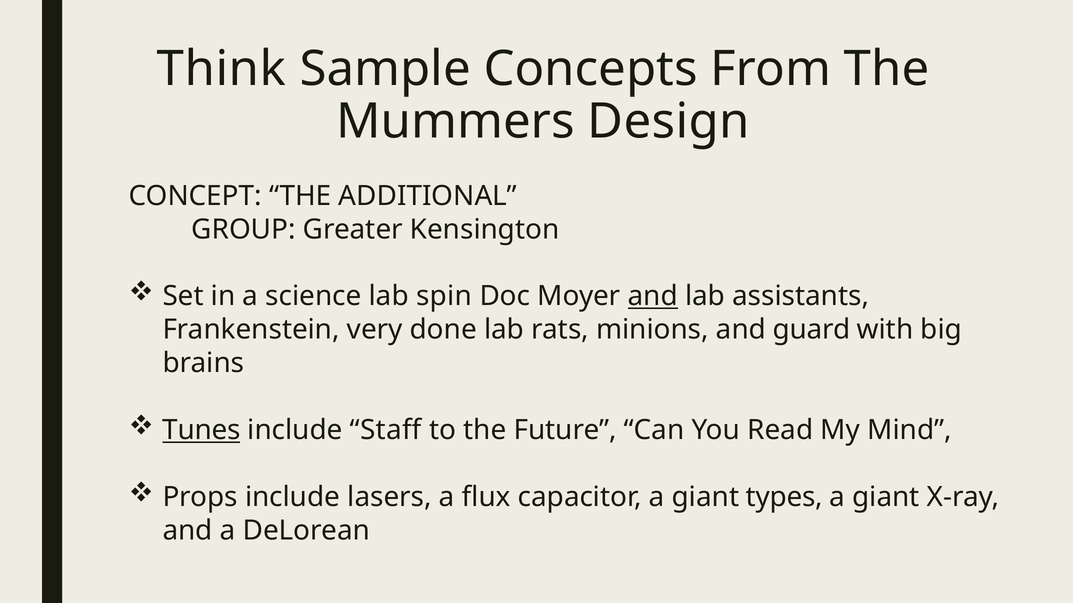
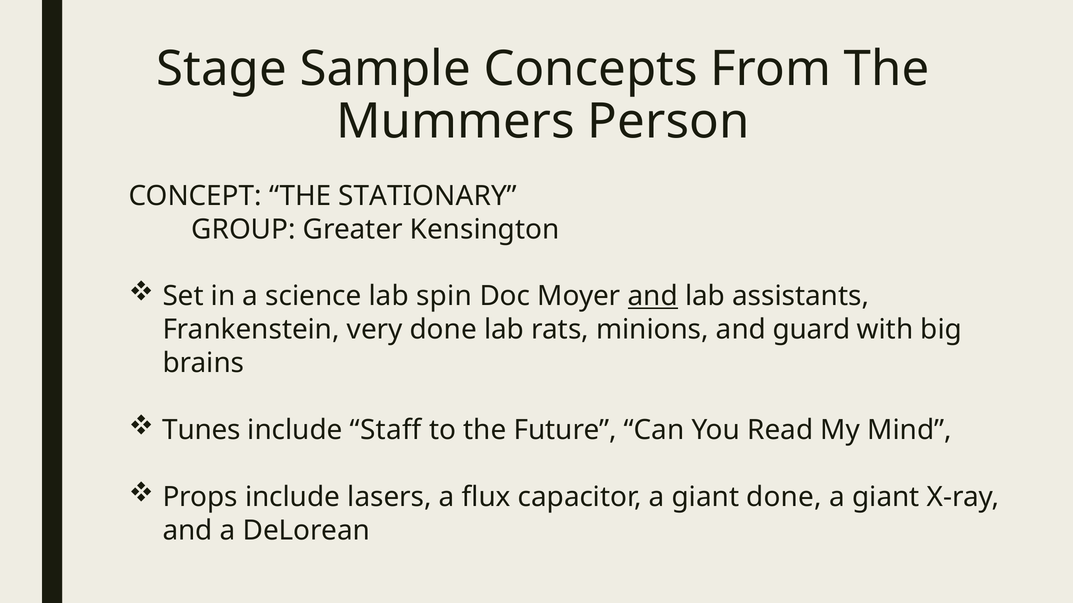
Think: Think -> Stage
Design: Design -> Person
ADDITIONAL: ADDITIONAL -> STATIONARY
Tunes underline: present -> none
giant types: types -> done
